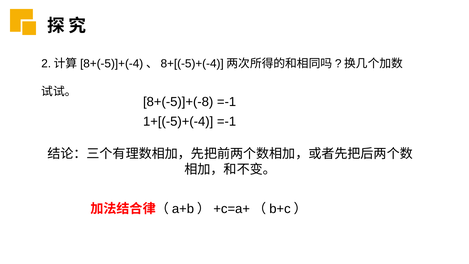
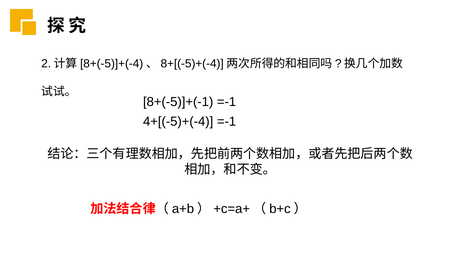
8+(-5)]+(-8: 8+(-5)]+(-8 -> 8+(-5)]+(-1
1+[(-5)+(-4: 1+[(-5)+(-4 -> 4+[(-5)+(-4
